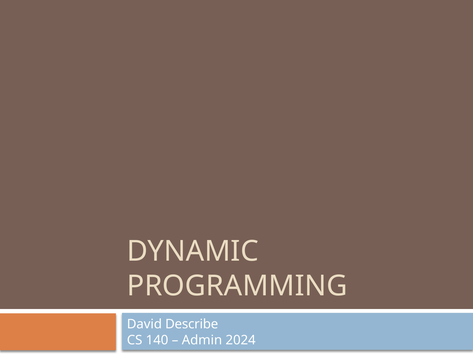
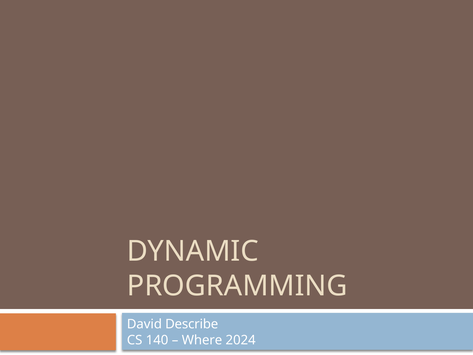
Admin: Admin -> Where
